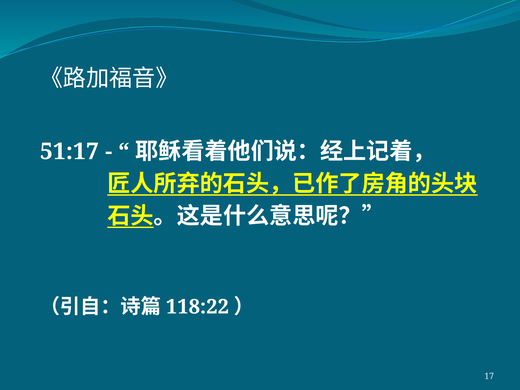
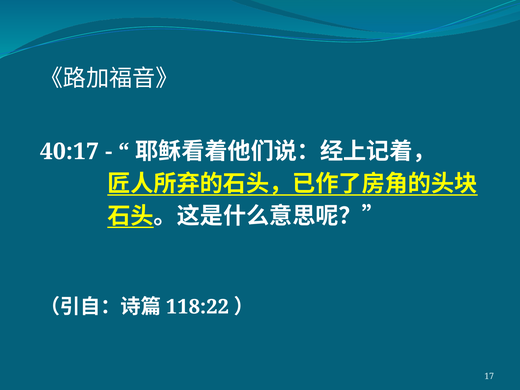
51:17: 51:17 -> 40:17
